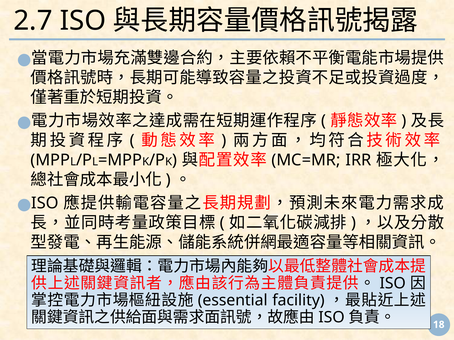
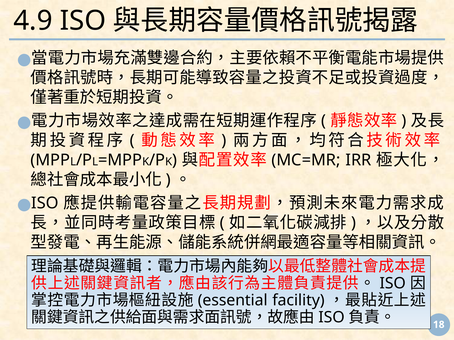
2.7: 2.7 -> 4.9
